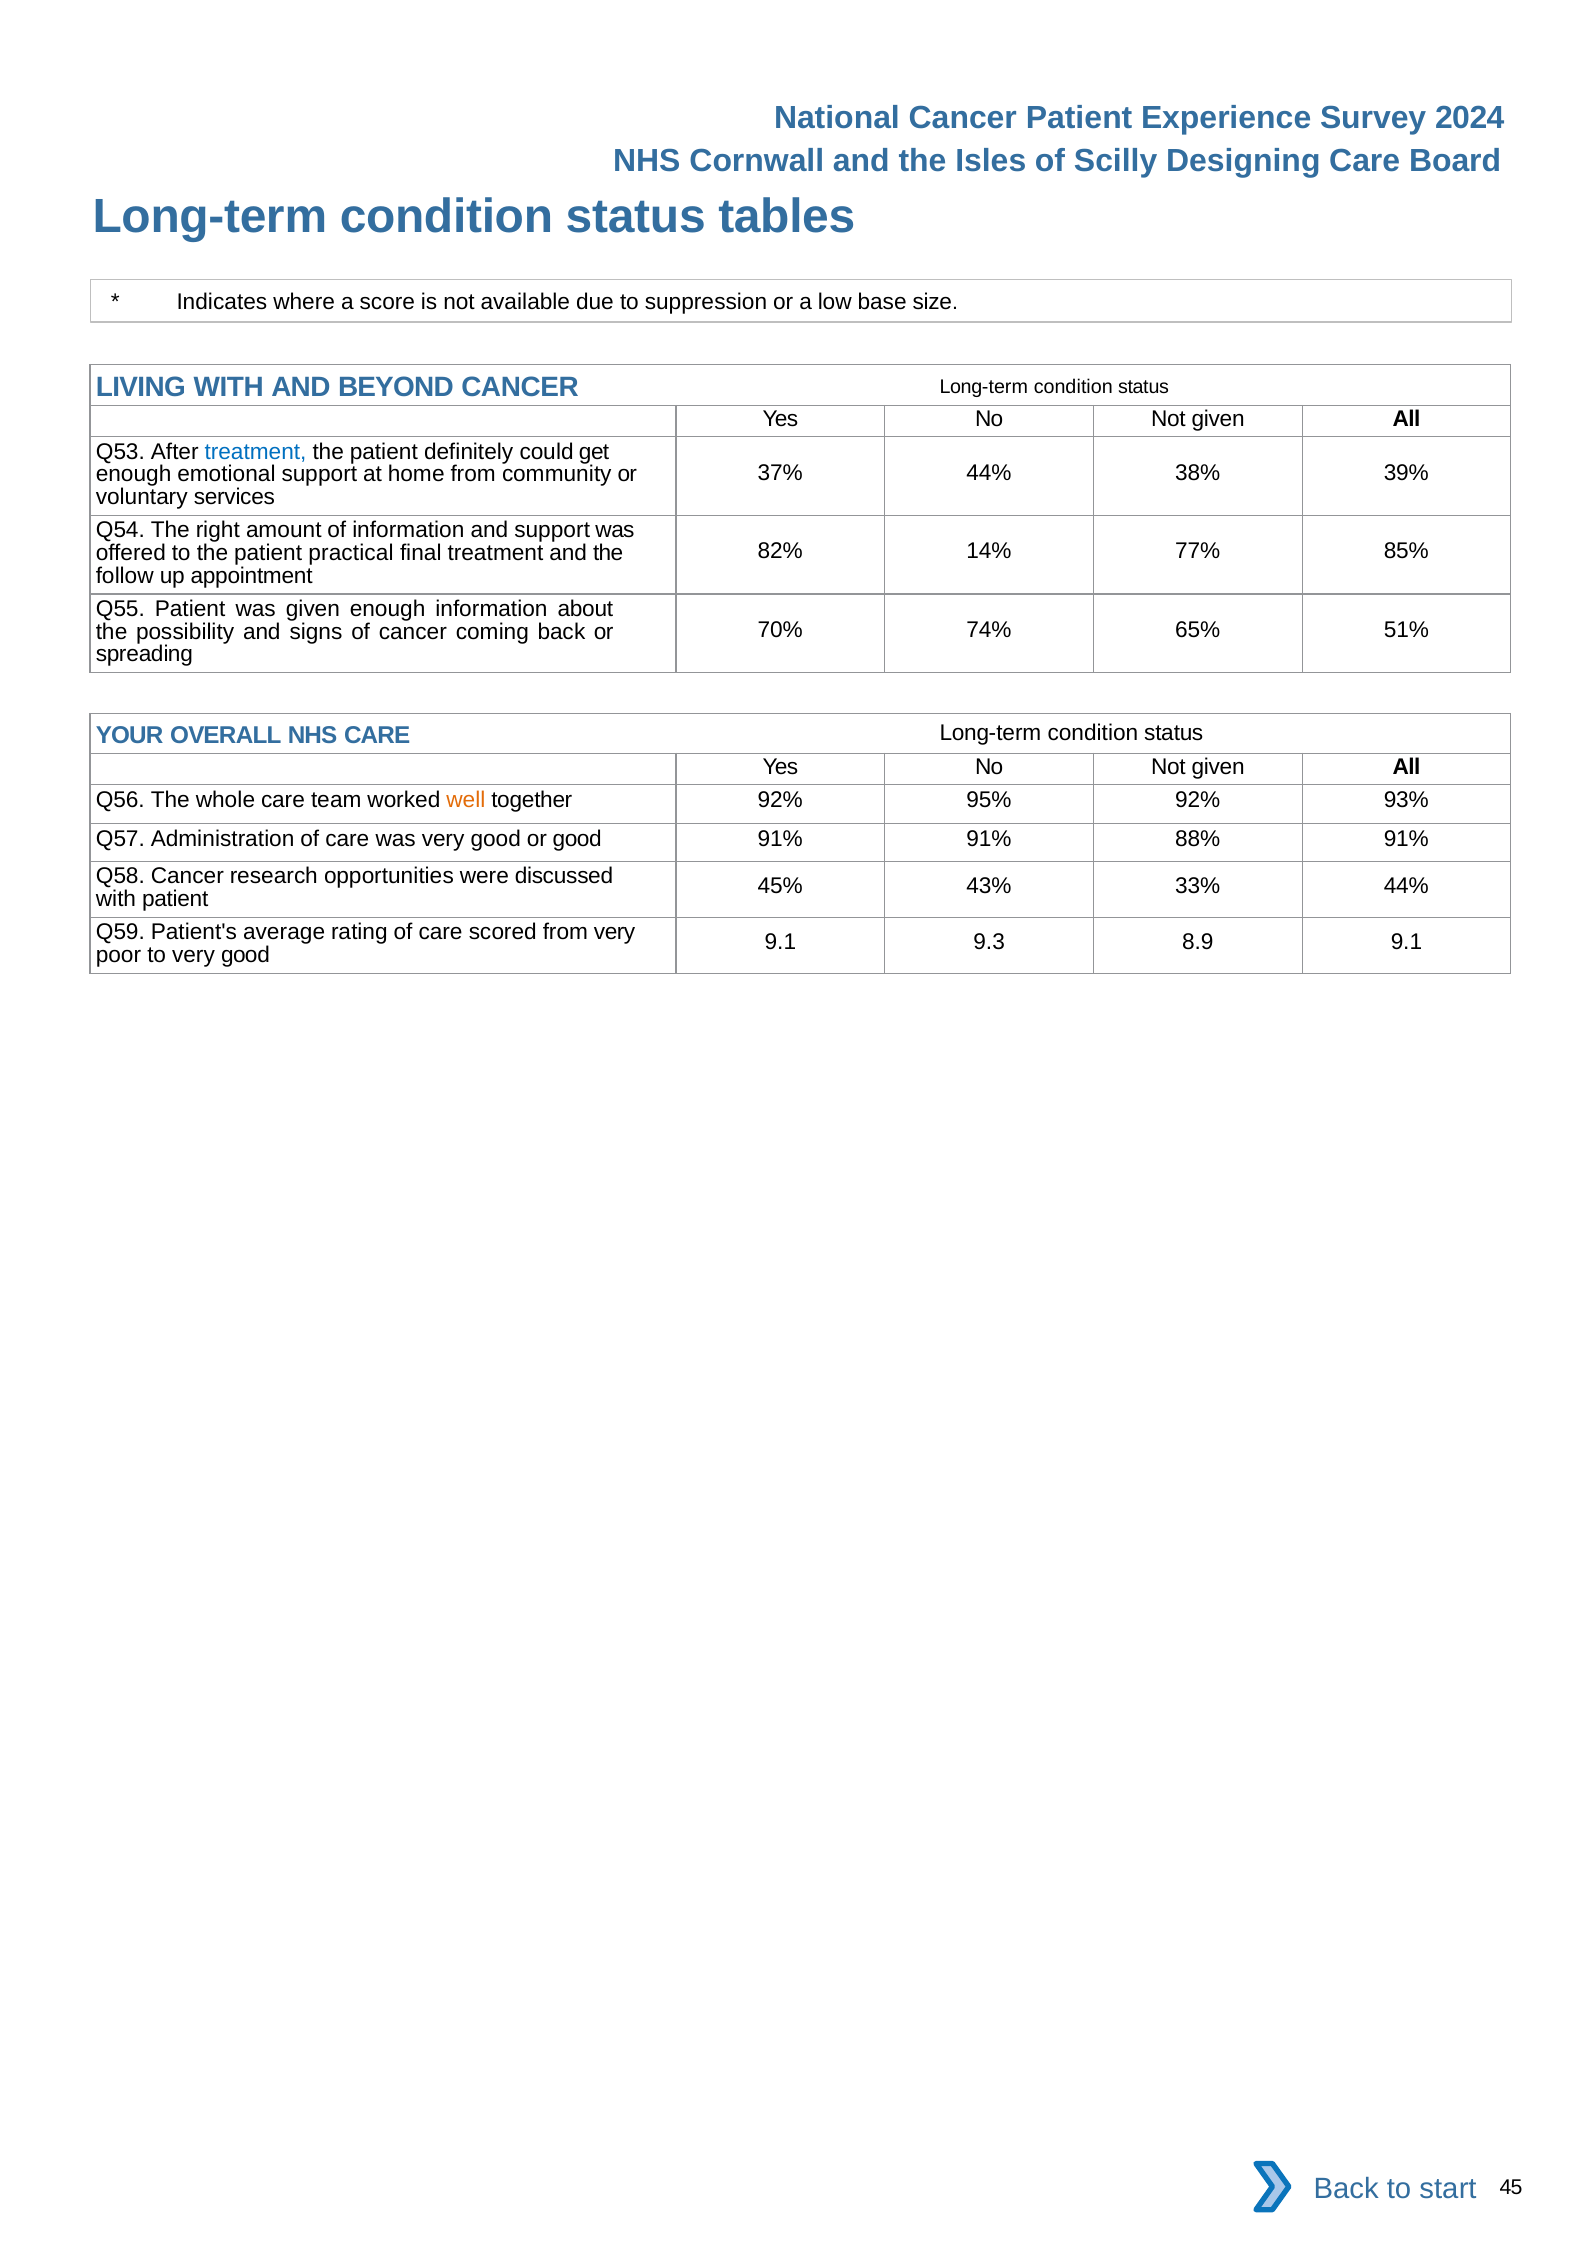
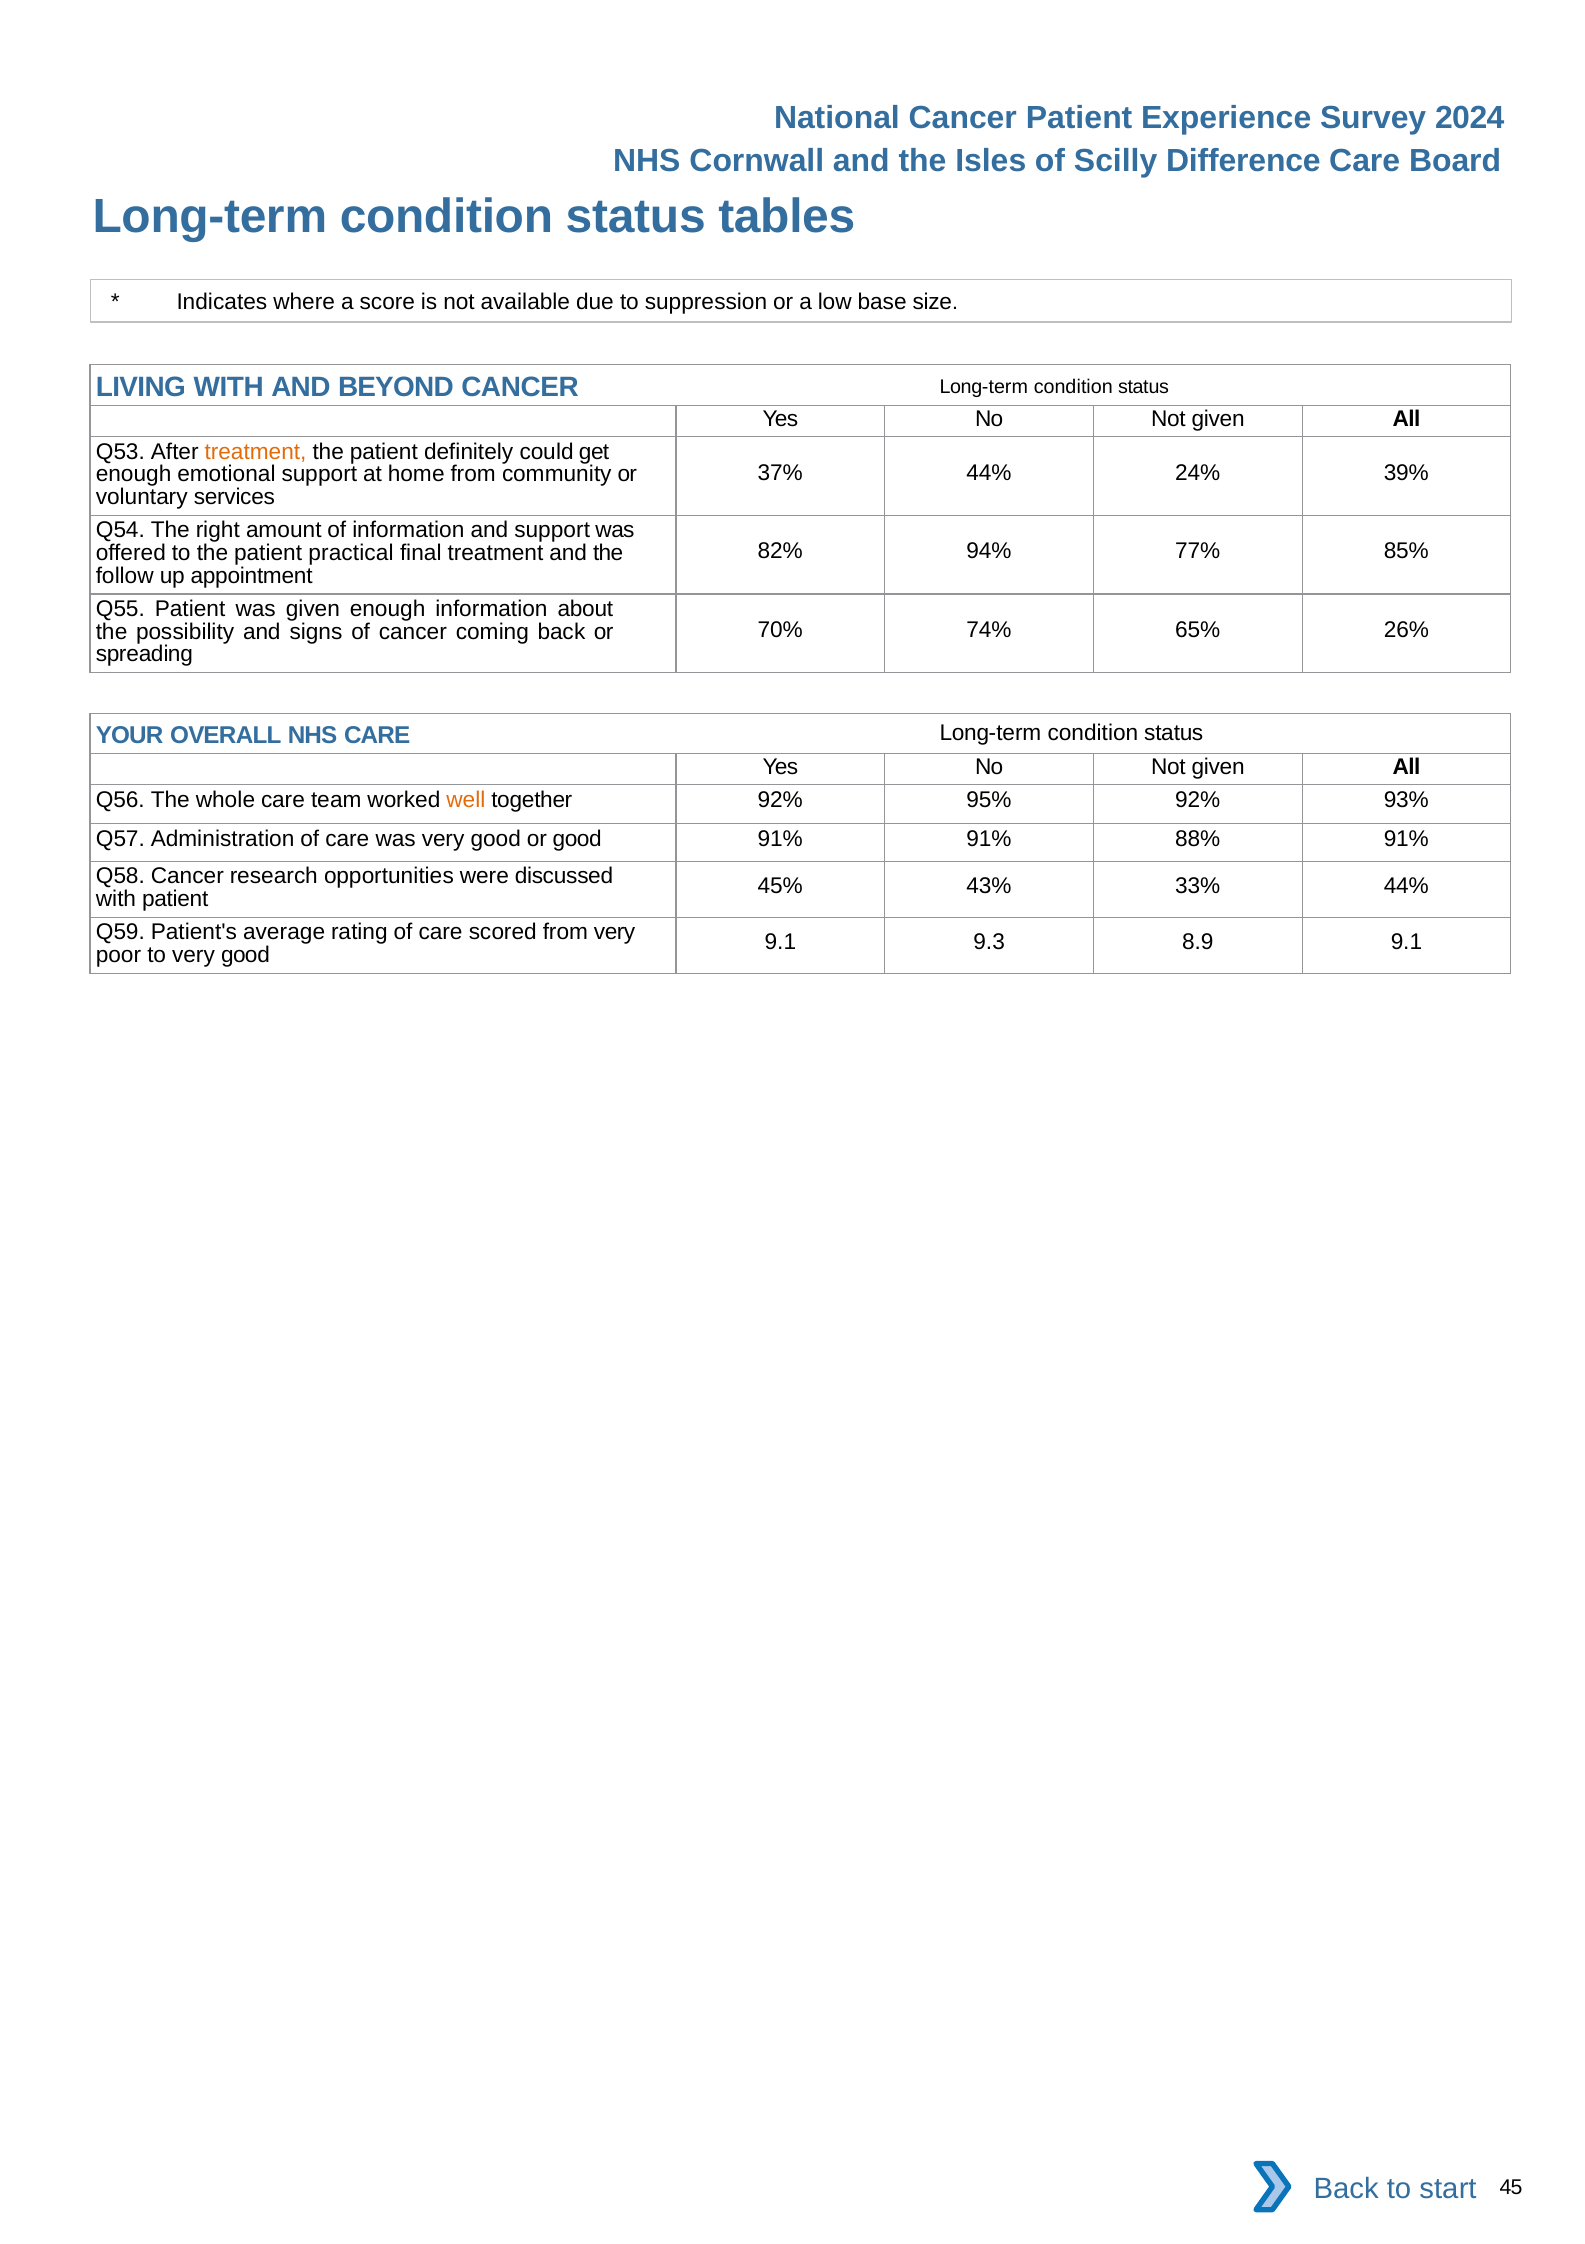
Designing: Designing -> Difference
treatment at (255, 451) colour: blue -> orange
38%: 38% -> 24%
14%: 14% -> 94%
51%: 51% -> 26%
